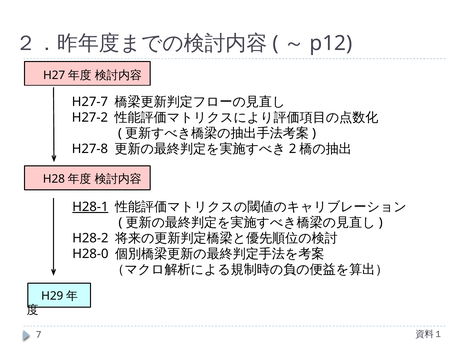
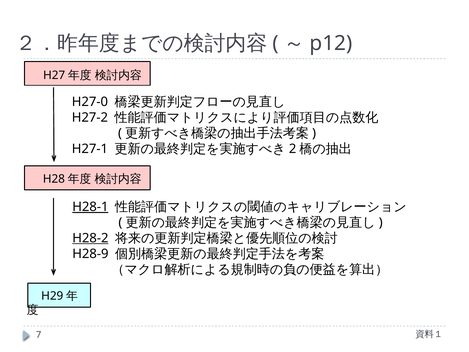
H27-7: H27-7 -> H27-0
H27-8: H27-8 -> H27-1
H28-2 underline: none -> present
H28-0: H28-0 -> H28-9
